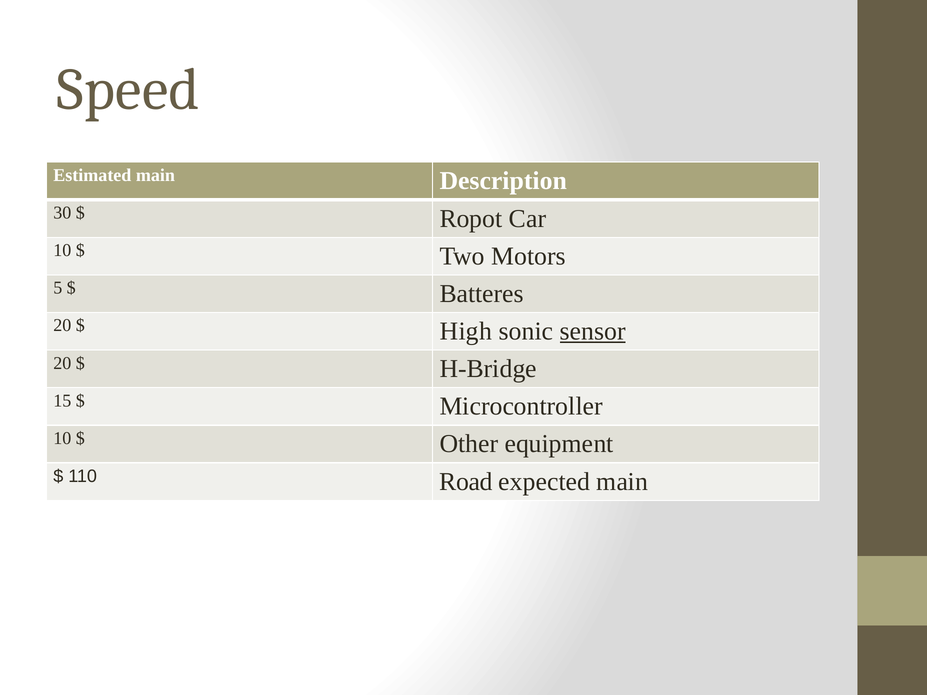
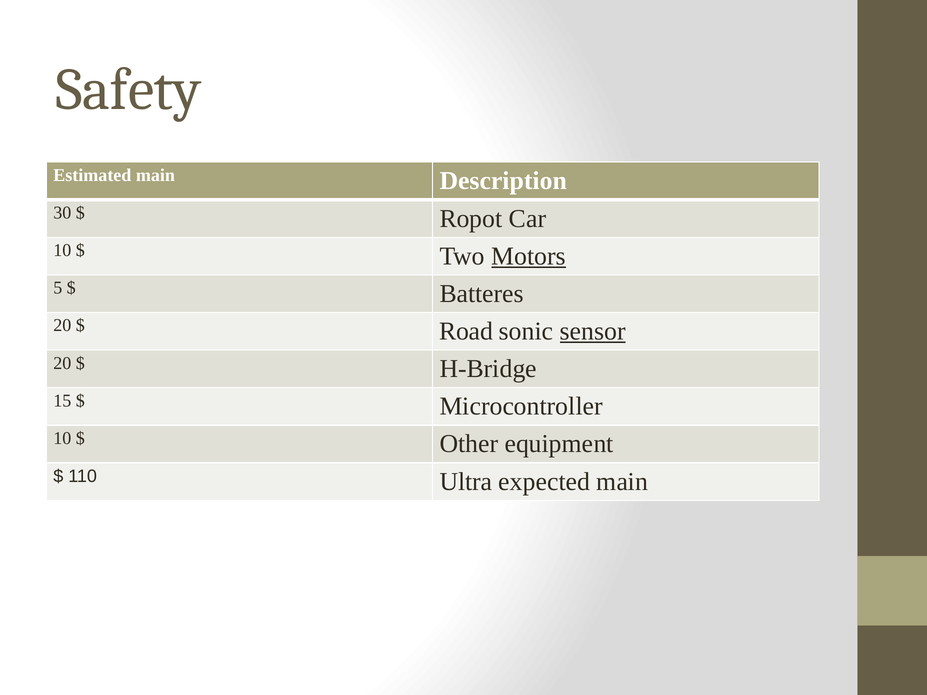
Speed: Speed -> Safety
Motors underline: none -> present
High: High -> Road
Road: Road -> Ultra
